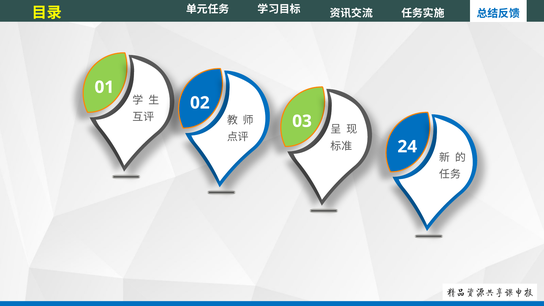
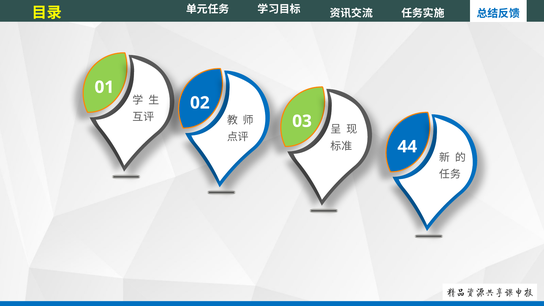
24: 24 -> 44
